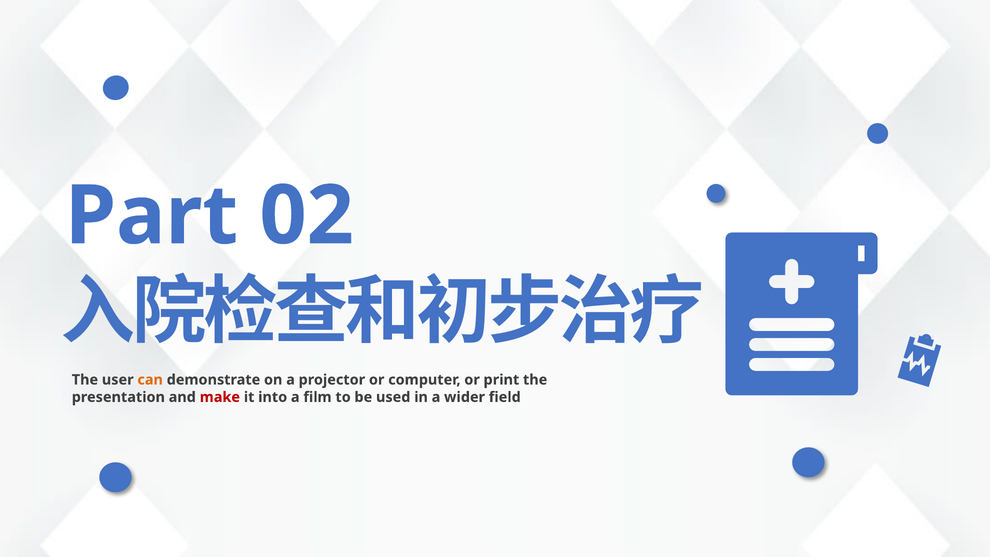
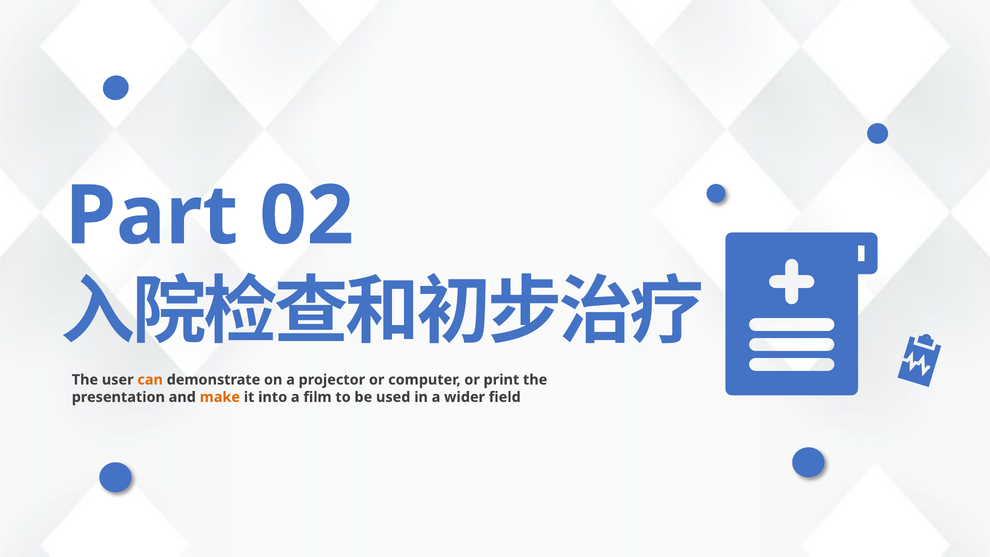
make colour: red -> orange
